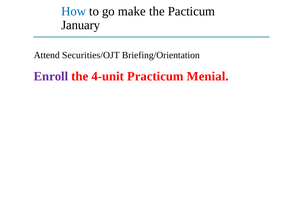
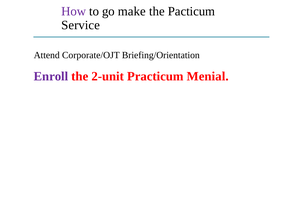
How colour: blue -> purple
January: January -> Service
Securities/OJT: Securities/OJT -> Corporate/OJT
4-unit: 4-unit -> 2-unit
